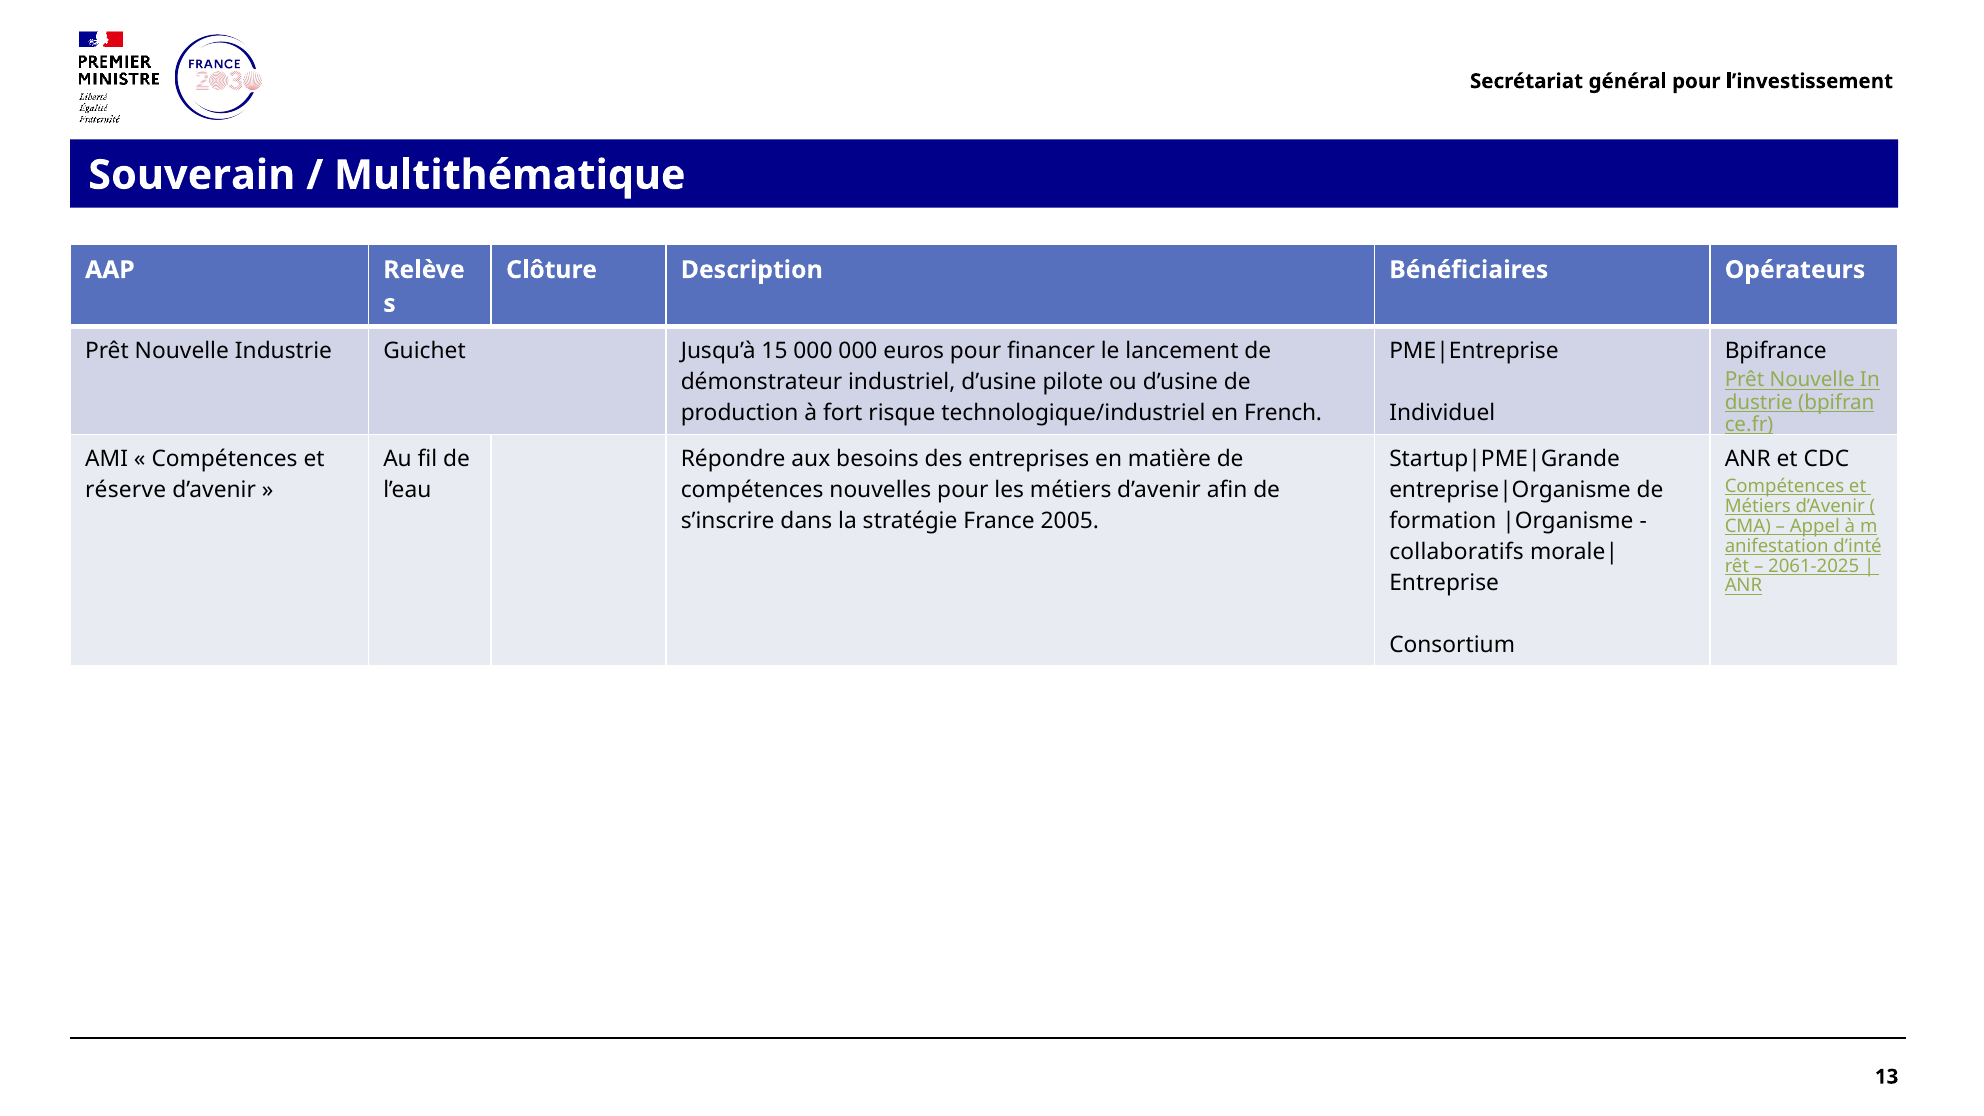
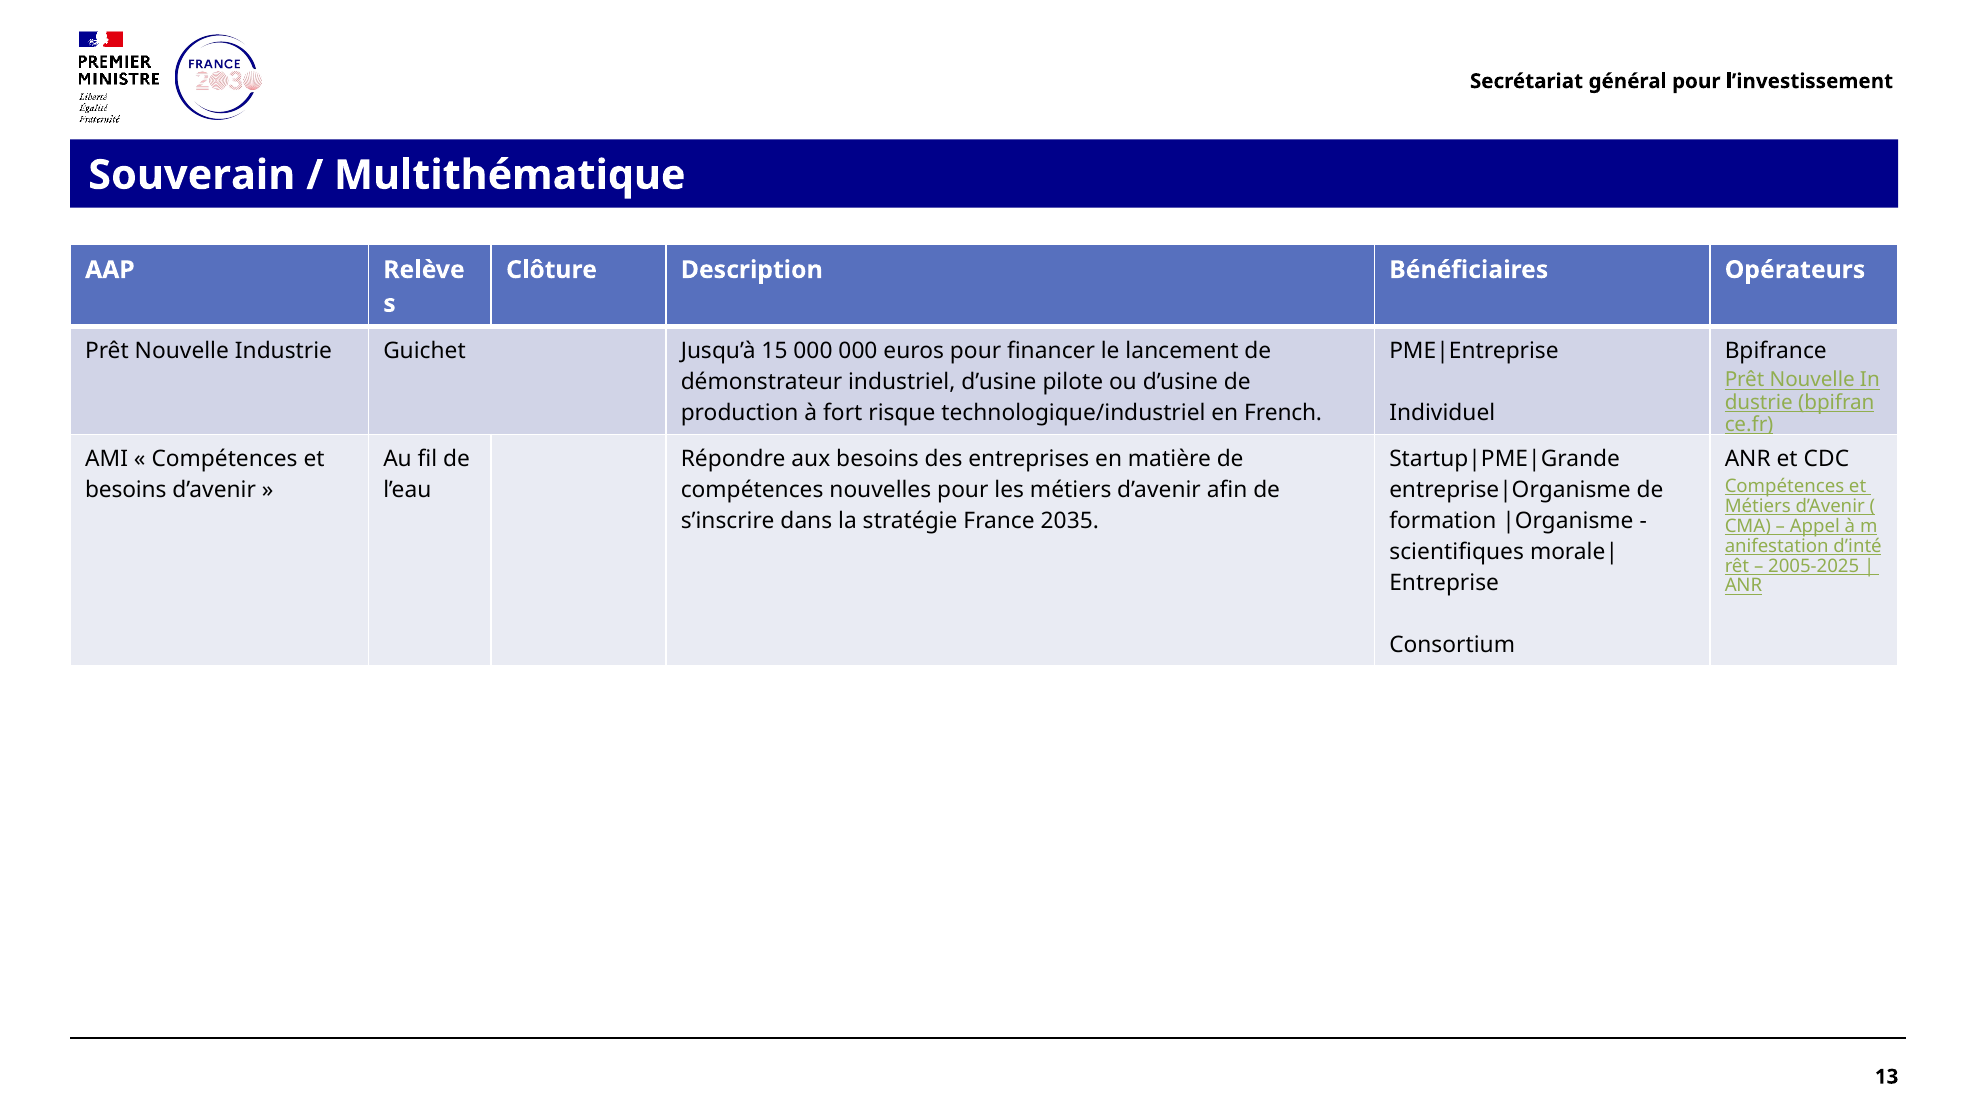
réserve at (126, 490): réserve -> besoins
2005: 2005 -> 2035
collaboratifs: collaboratifs -> scientifiques
2061-2025: 2061-2025 -> 2005-2025
